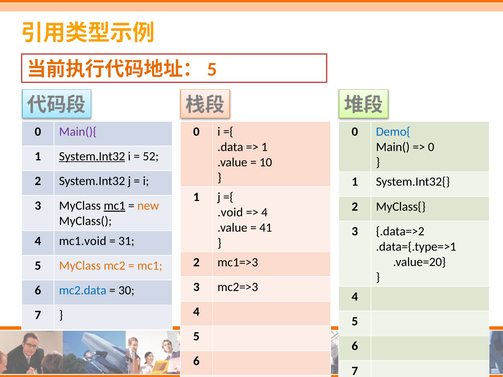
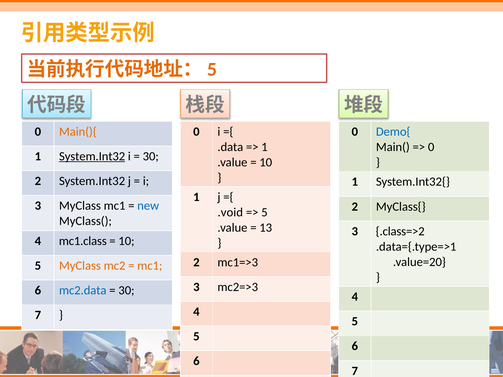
Main(){ colour: purple -> orange
52 at (151, 156): 52 -> 30
mc1 at (115, 206) underline: present -> none
new colour: orange -> blue
4 at (264, 212): 4 -> 5
41: 41 -> 13
.data=>2: .data=>2 -> .class=>2
mc1.void: mc1.void -> mc1.class
31 at (126, 241): 31 -> 10
